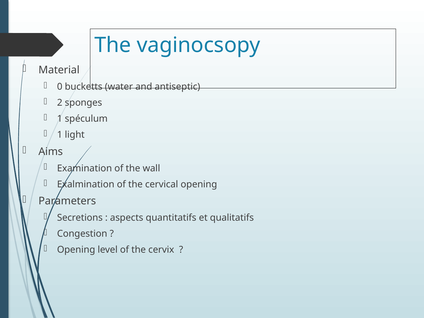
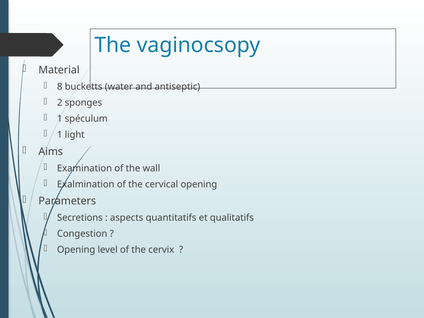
0: 0 -> 8
